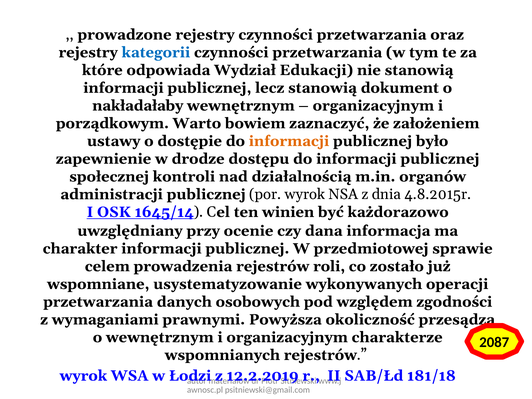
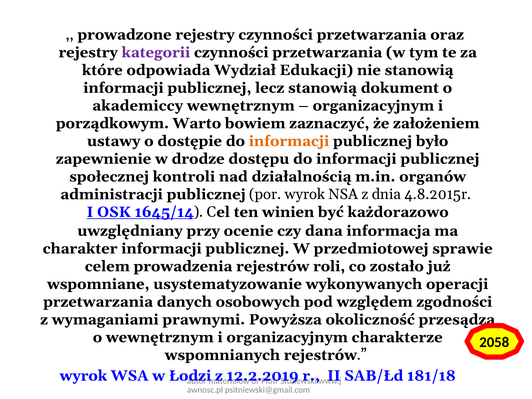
kategorii colour: blue -> purple
nakładałaby: nakładałaby -> akademiccy
2087: 2087 -> 2058
